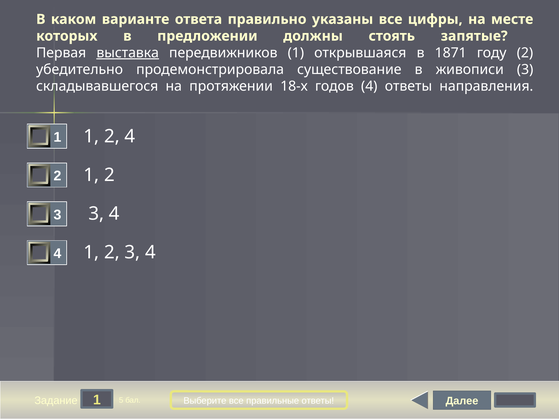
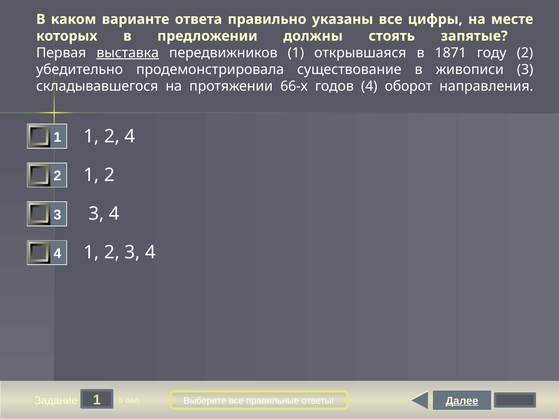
18-х: 18-х -> 66-х
4 ответы: ответы -> оборот
Далее underline: none -> present
